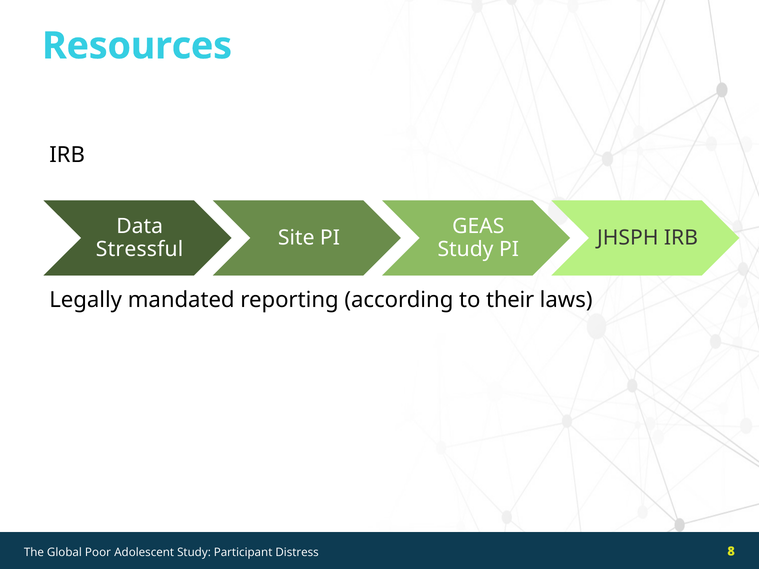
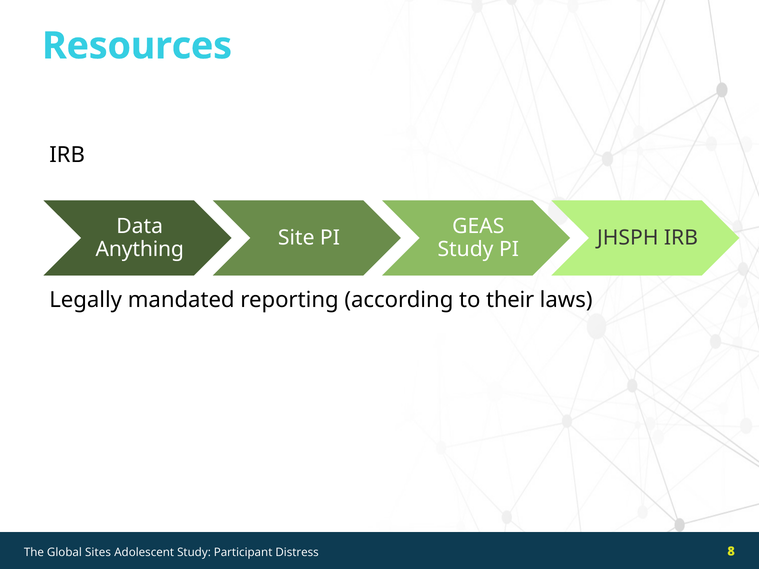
Stressful: Stressful -> Anything
Poor: Poor -> Sites
